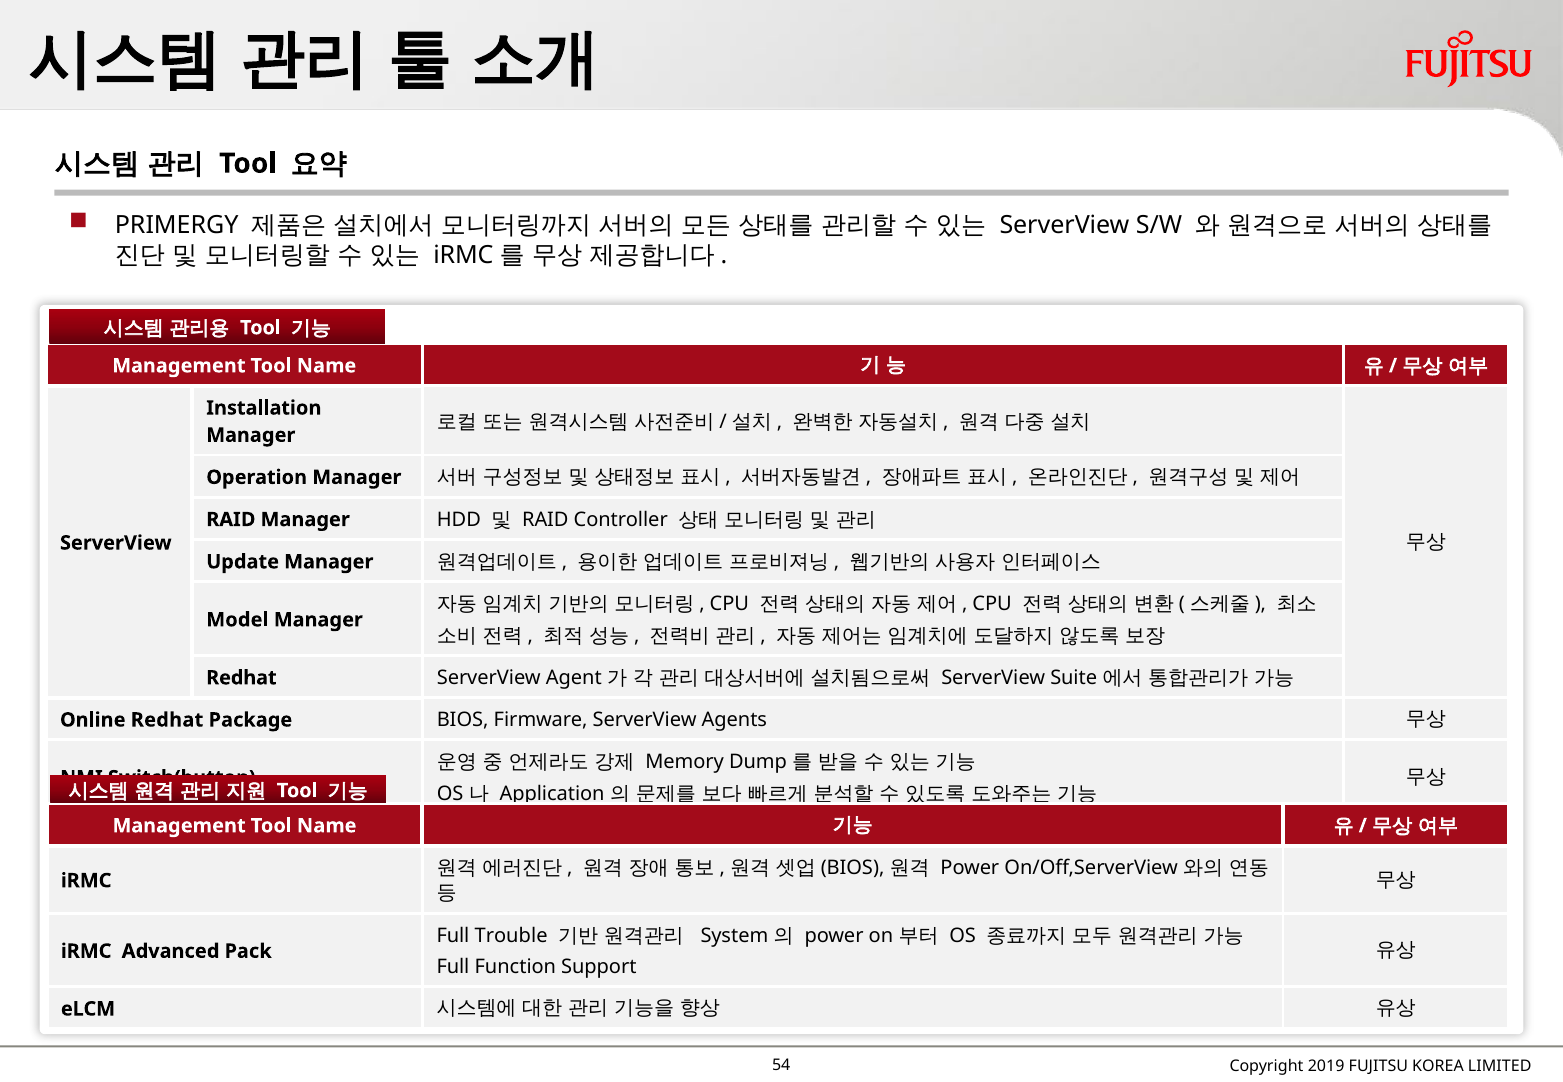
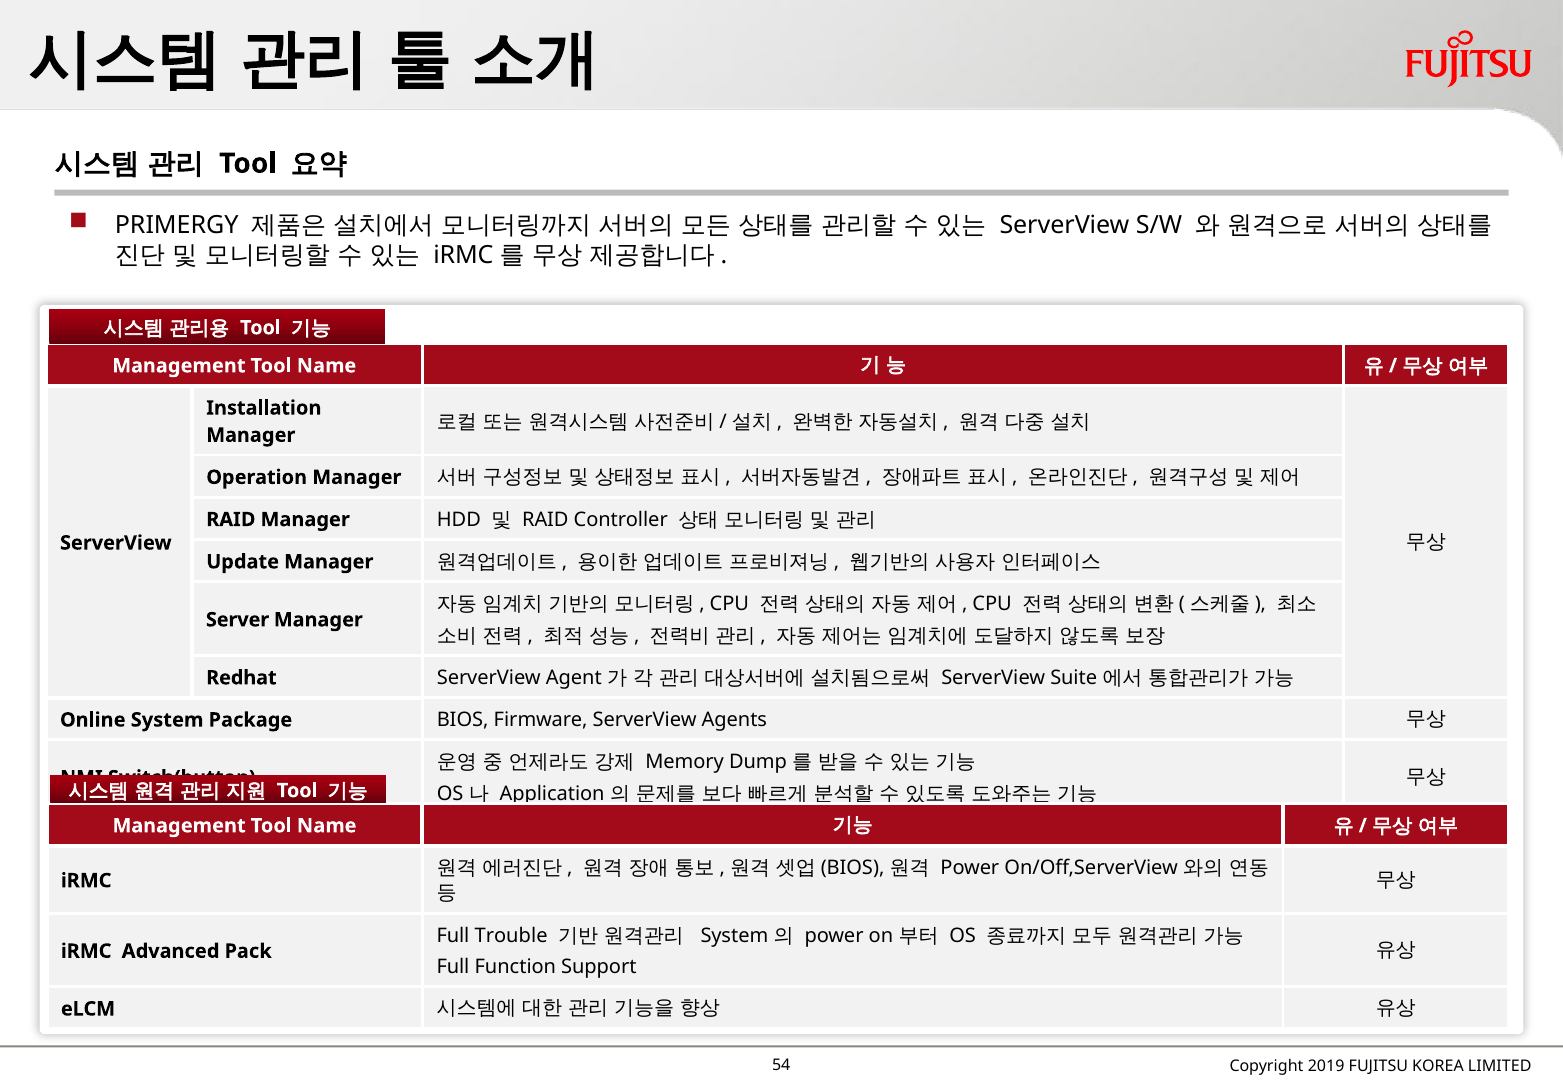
Model: Model -> Server
Online Redhat: Redhat -> System
